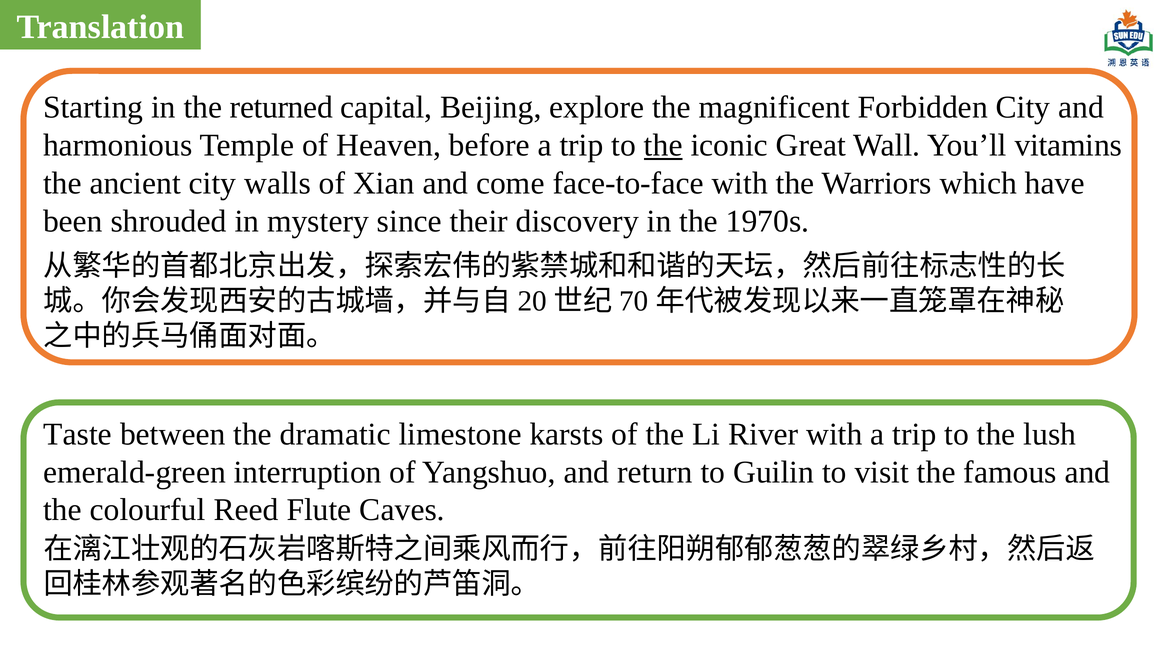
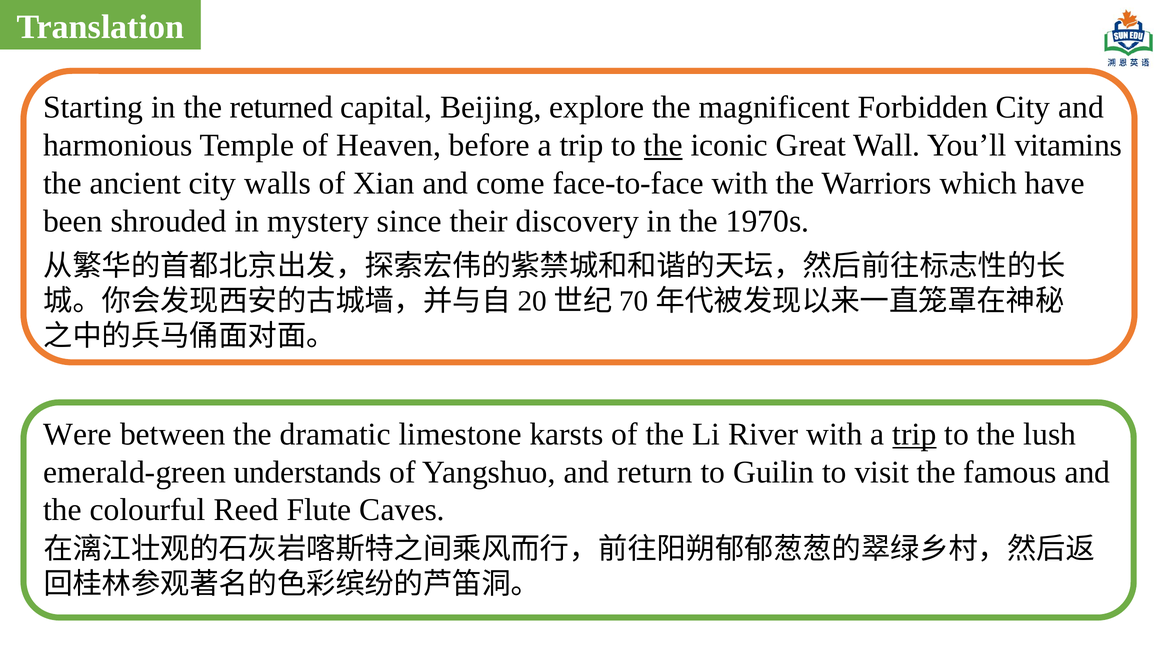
Taste: Taste -> Were
trip at (914, 434) underline: none -> present
interruption: interruption -> understands
